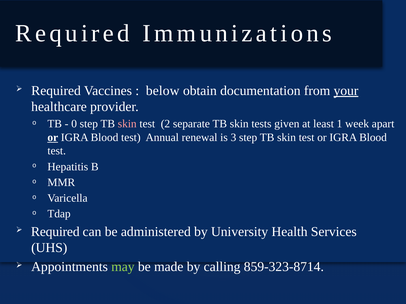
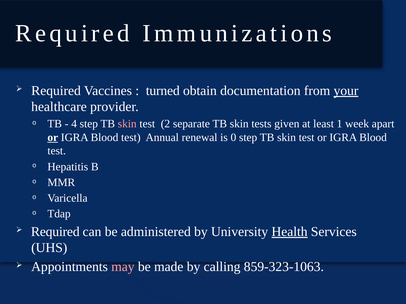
below: below -> turned
0: 0 -> 4
3: 3 -> 0
Health underline: none -> present
may colour: light green -> pink
859-323-8714: 859-323-8714 -> 859-323-1063
